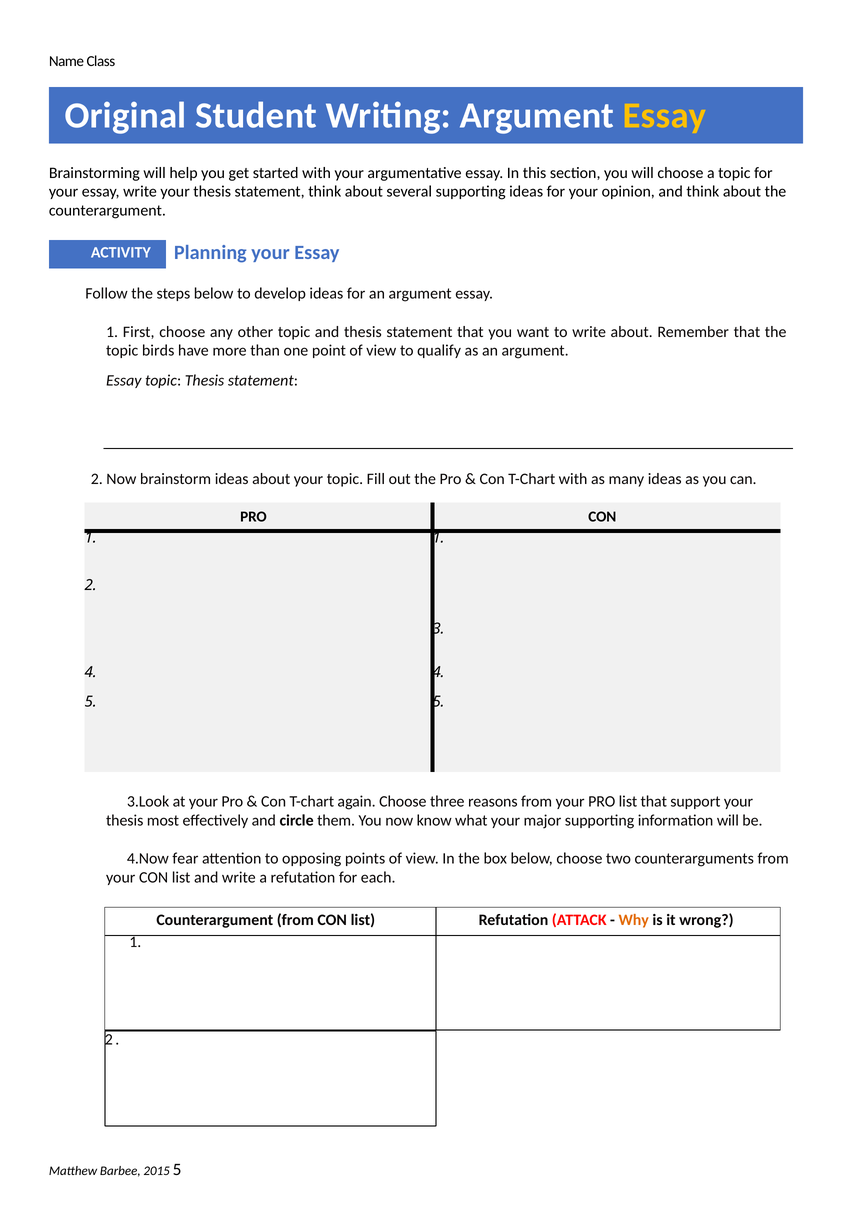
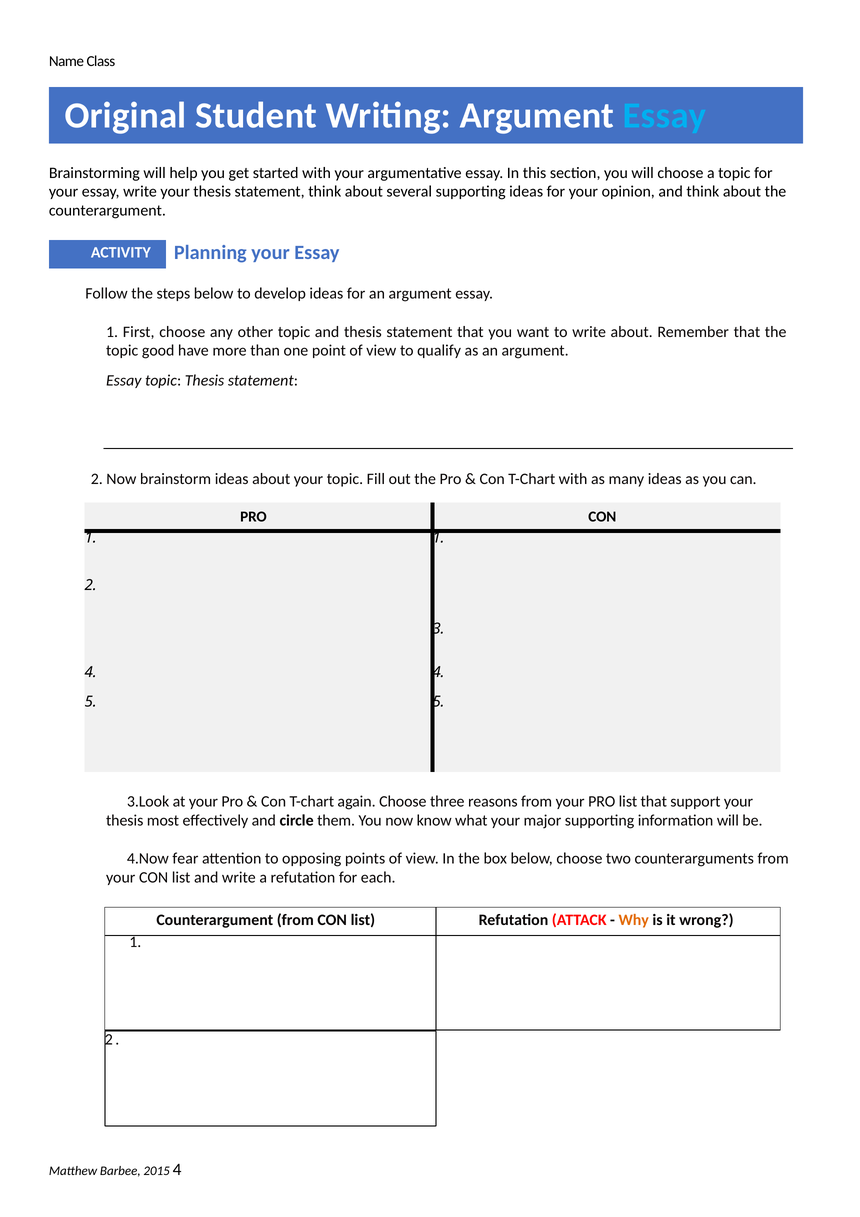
Essay at (665, 116) colour: yellow -> light blue
birds: birds -> good
2015 5: 5 -> 4
